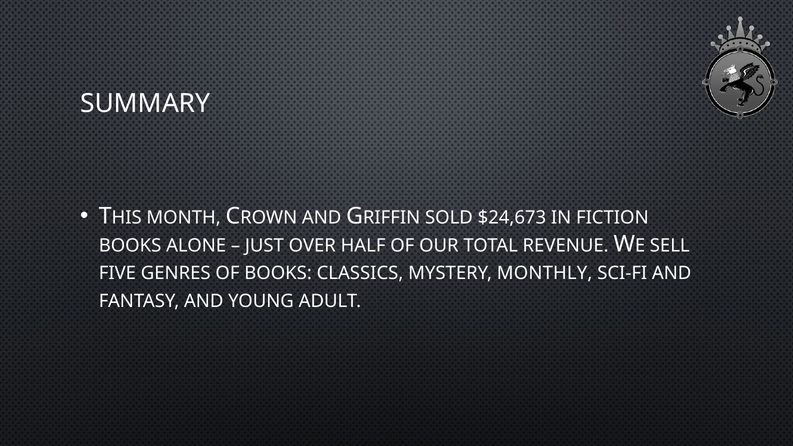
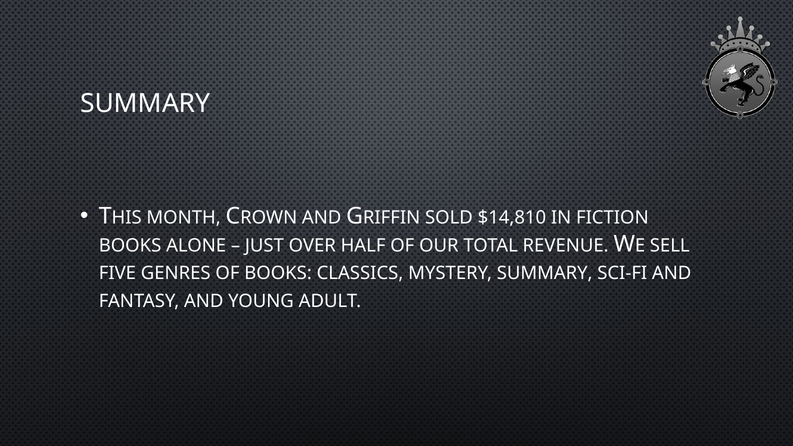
$24,673: $24,673 -> $14,810
MYSTERY MONTHLY: MONTHLY -> SUMMARY
